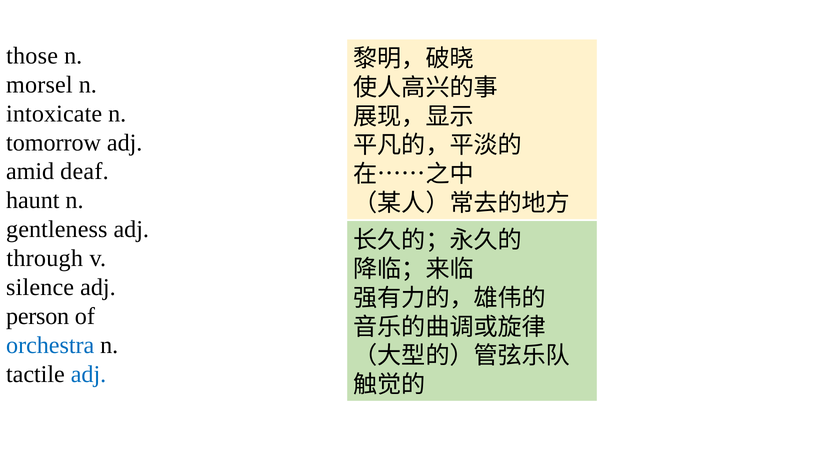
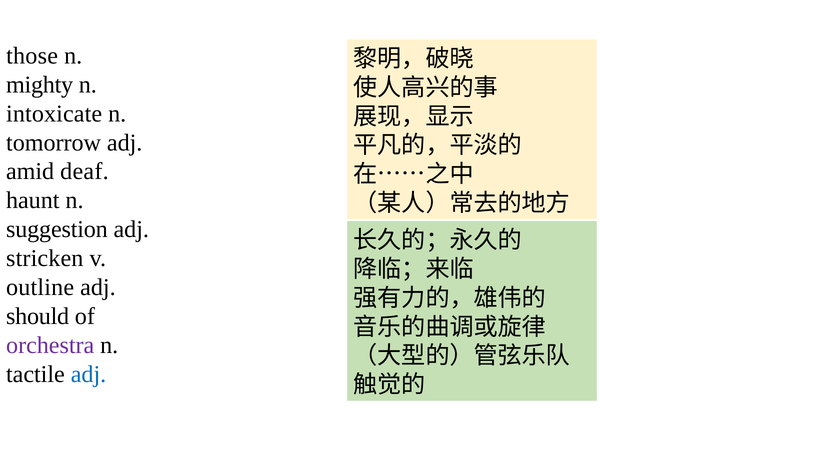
morsel: morsel -> mighty
gentleness: gentleness -> suggestion
through: through -> stricken
silence: silence -> outline
person: person -> should
orchestra colour: blue -> purple
